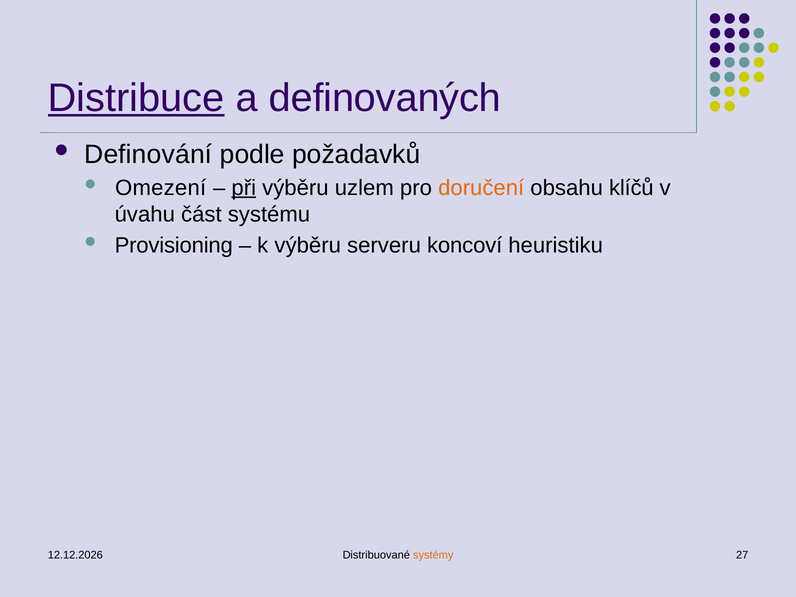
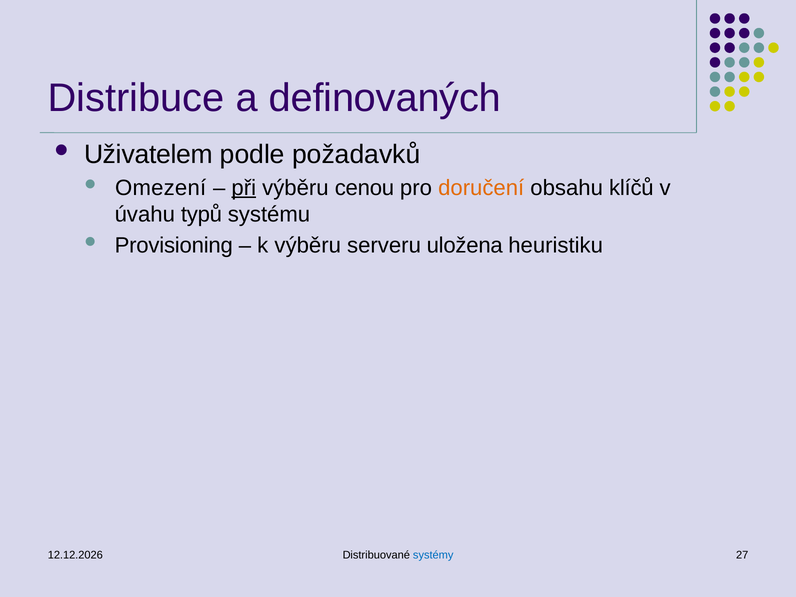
Distribuce underline: present -> none
Definování: Definování -> Uživatelem
uzlem: uzlem -> cenou
část: část -> typů
koncoví: koncoví -> uložena
systémy colour: orange -> blue
